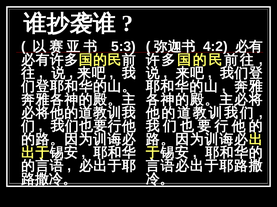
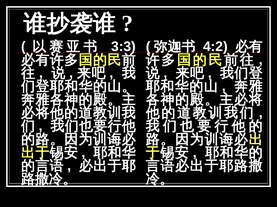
5:3: 5:3 -> 3:3
